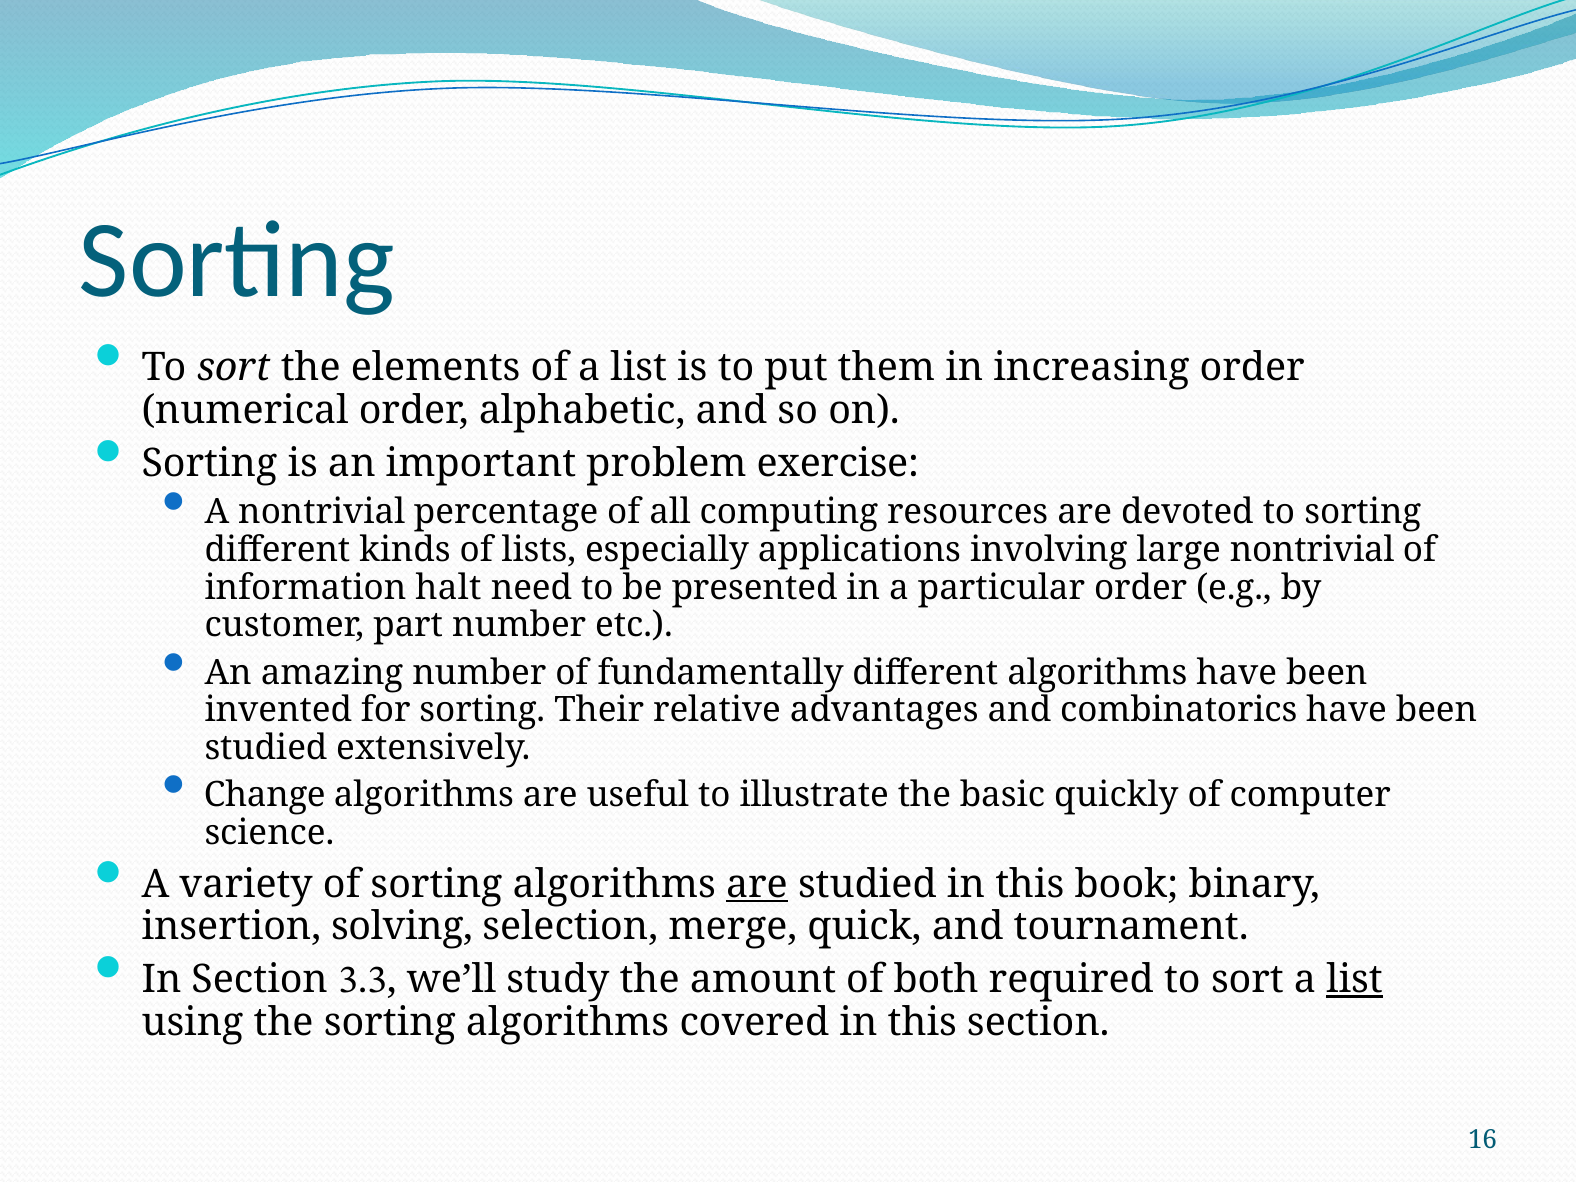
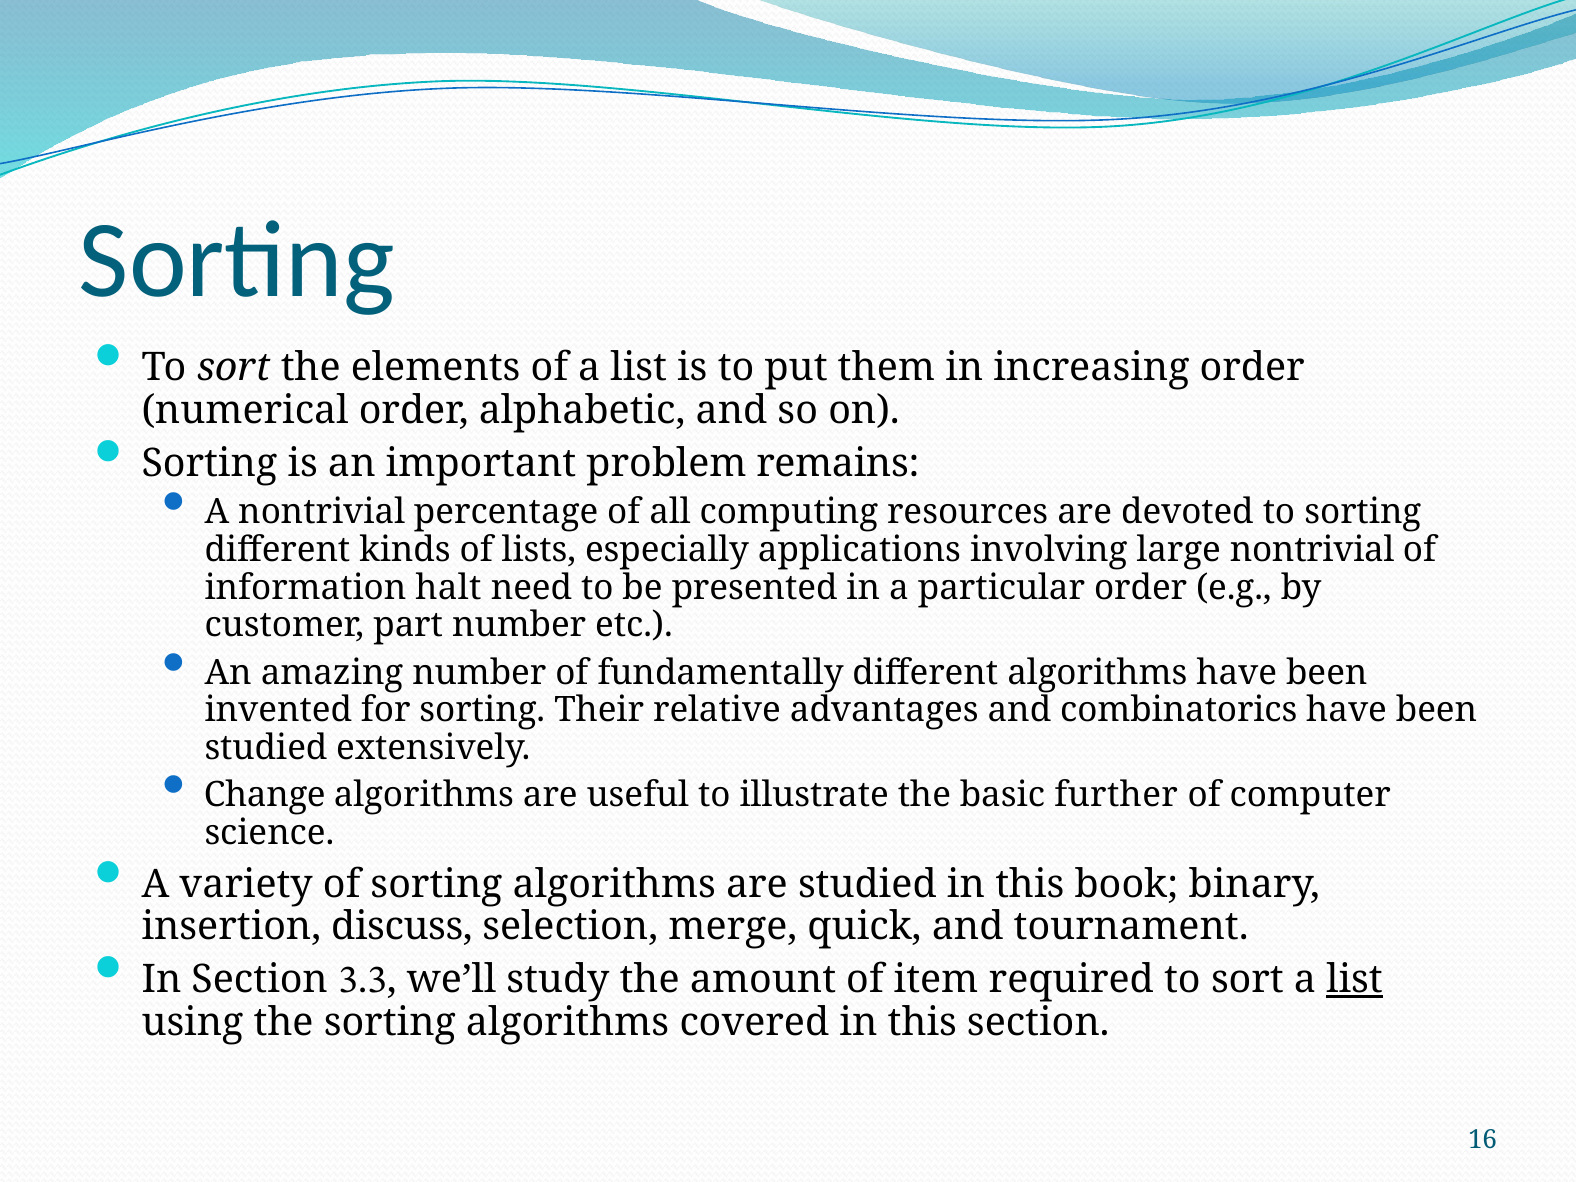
exercise: exercise -> remains
quickly: quickly -> further
are at (757, 884) underline: present -> none
solving: solving -> discuss
both: both -> item
